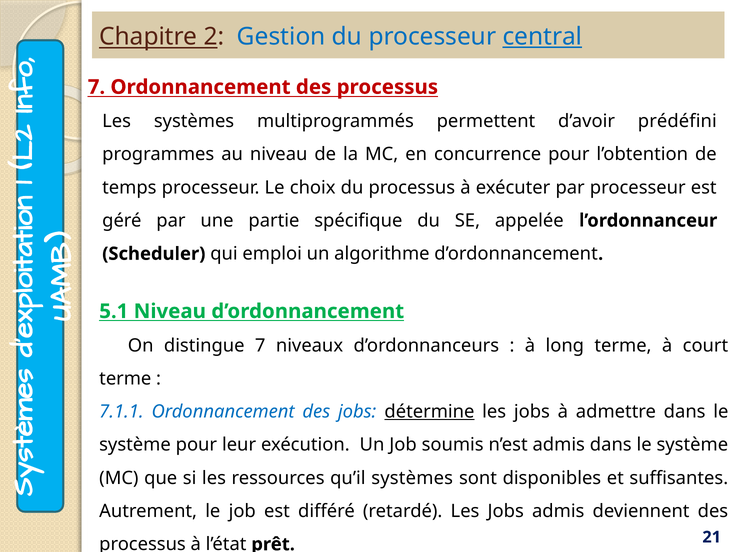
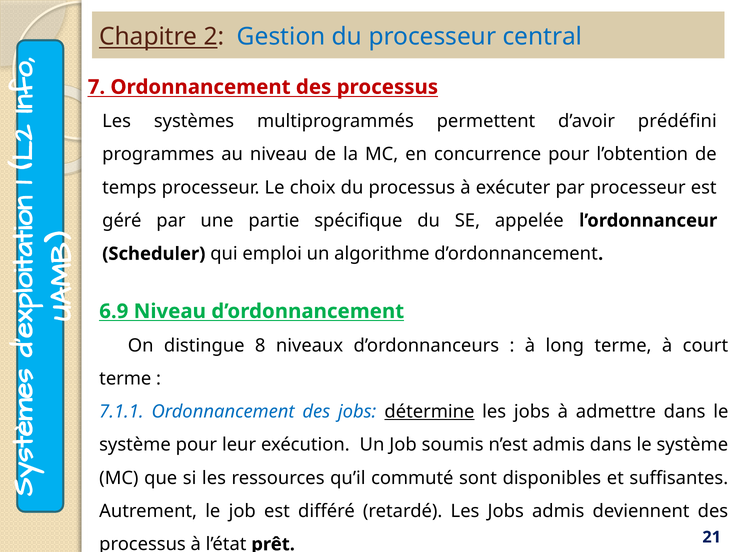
central underline: present -> none
5.1: 5.1 -> 6.9
distingue 7: 7 -> 8
qu’il systèmes: systèmes -> commuté
